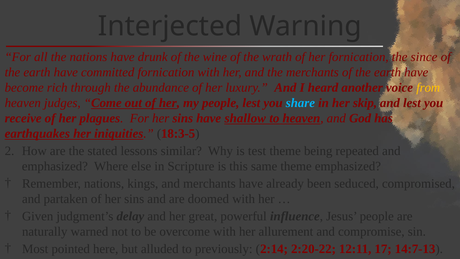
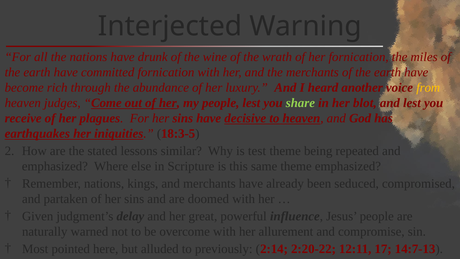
since: since -> miles
share colour: light blue -> light green
skip: skip -> blot
shallow: shallow -> decisive
